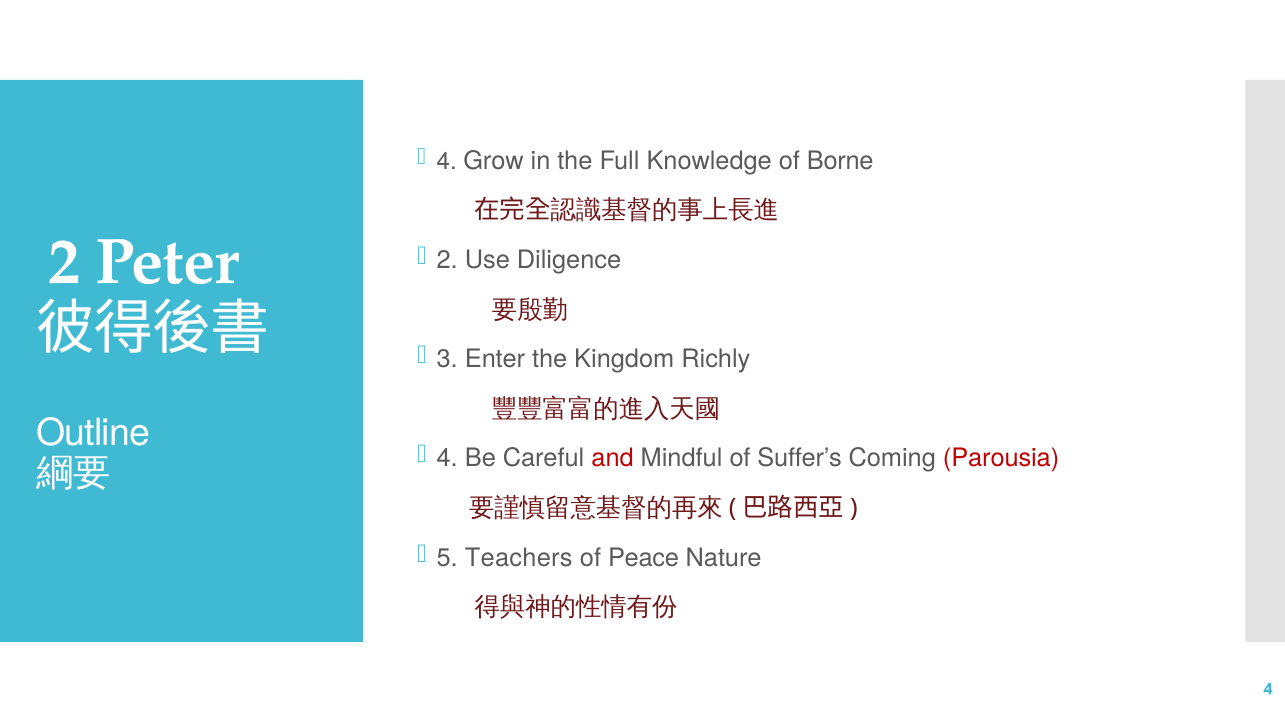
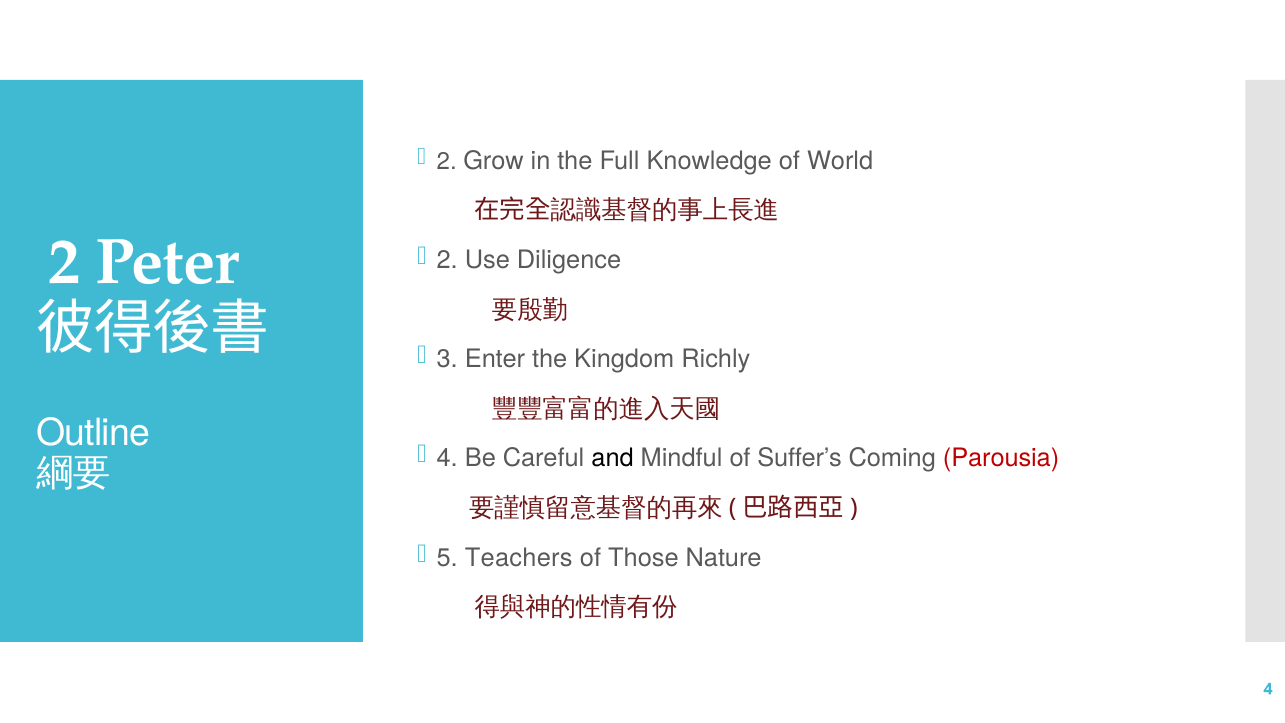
4 at (447, 161): 4 -> 2
Borne: Borne -> World
and colour: red -> black
Peace: Peace -> Those
